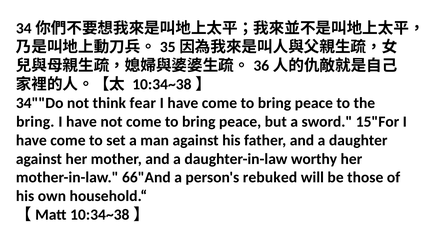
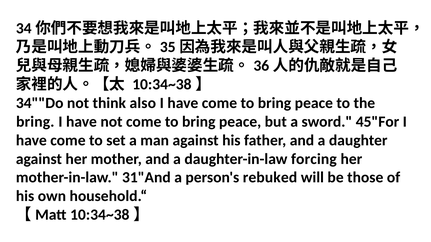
fear: fear -> also
15"For: 15"For -> 45"For
worthy: worthy -> forcing
66"And: 66"And -> 31"And
